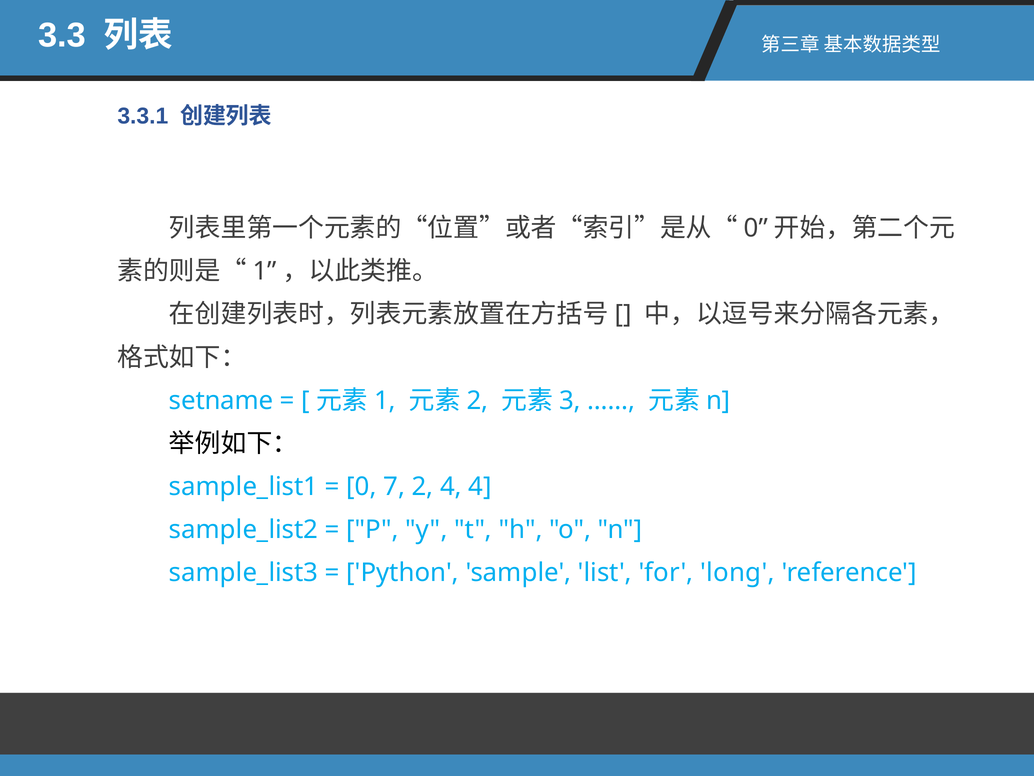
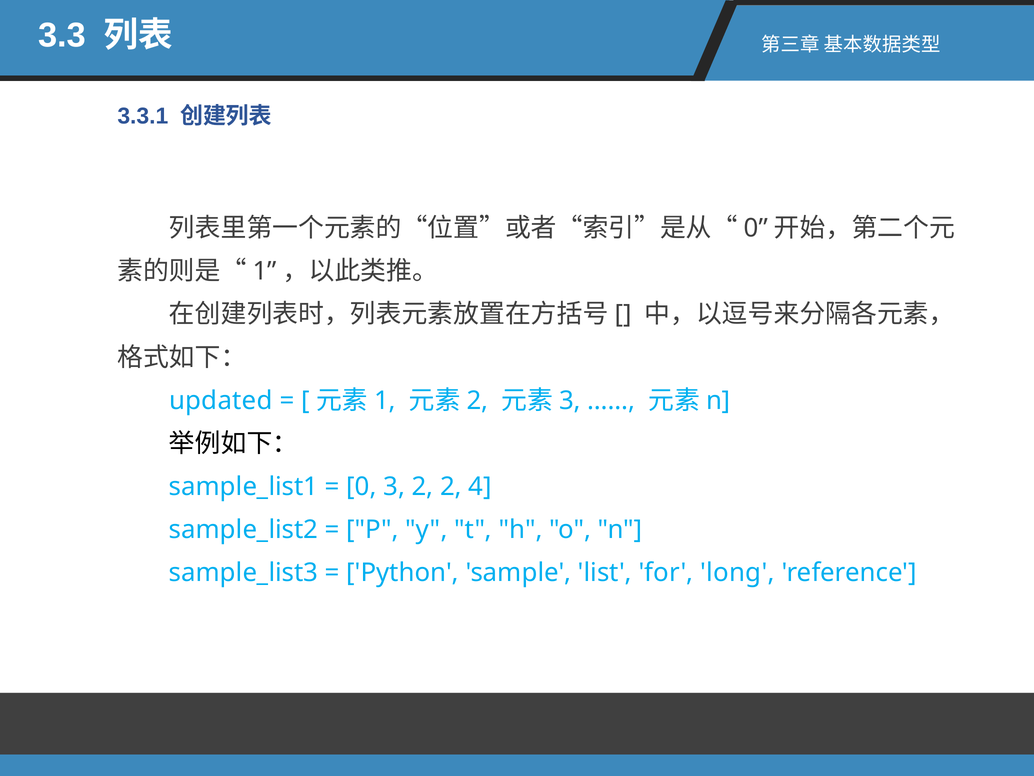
setname: setname -> updated
7: 7 -> 3
2 4: 4 -> 2
